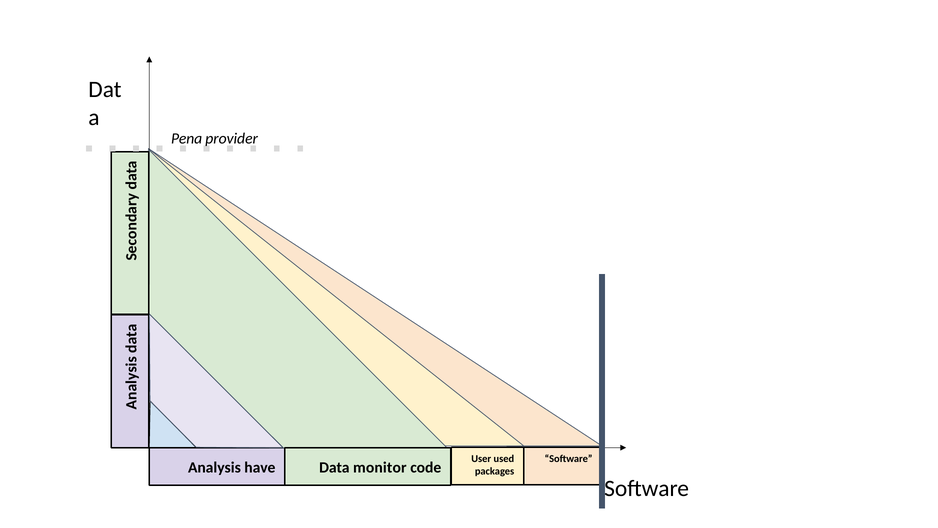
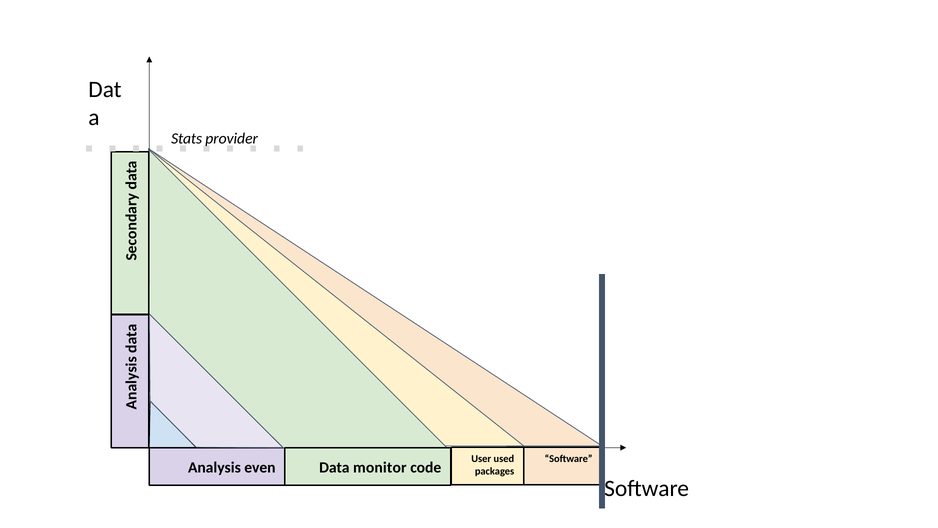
Pena: Pena -> Stats
have: have -> even
